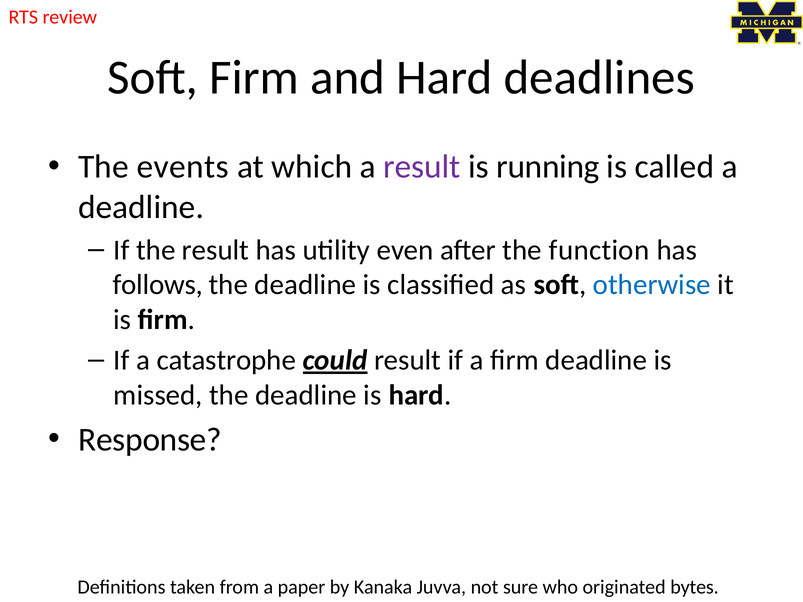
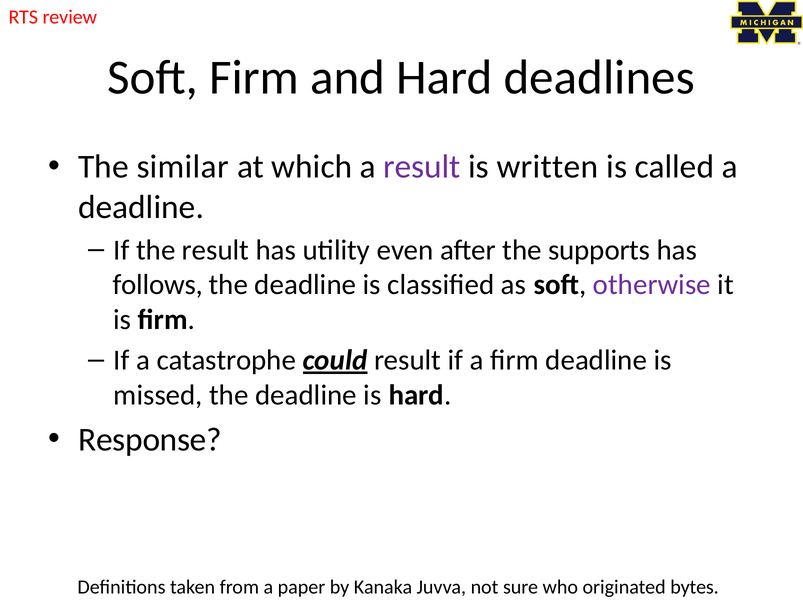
events: events -> similar
running: running -> written
function: function -> supports
otherwise colour: blue -> purple
